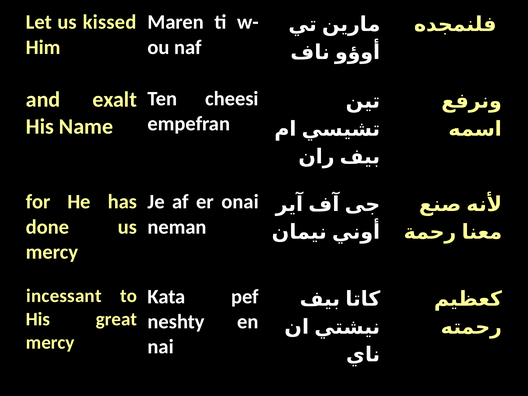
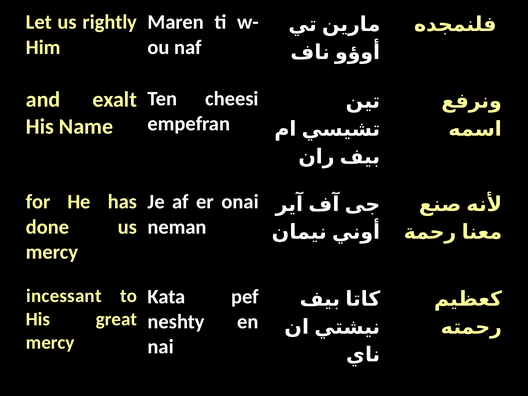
kissed: kissed -> rightly
